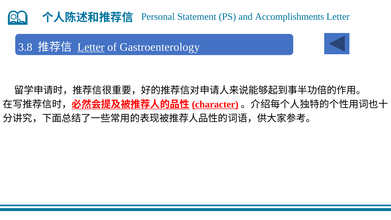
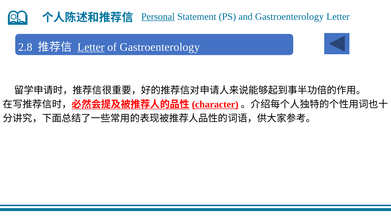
Personal underline: none -> present
and Accomplishments: Accomplishments -> Gastroenterology
3.8: 3.8 -> 2.8
